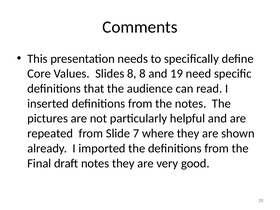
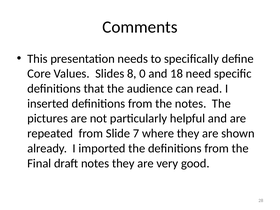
8 8: 8 -> 0
19: 19 -> 18
